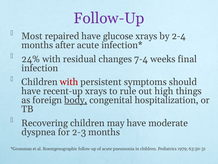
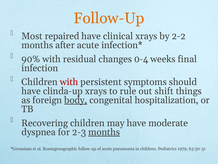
Follow-Up at (109, 18) colour: purple -> orange
glucose: glucose -> clinical
2-4: 2-4 -> 2-2
24%: 24% -> 90%
7-4: 7-4 -> 0-4
recent-up: recent-up -> clinda-up
high: high -> shift
months at (104, 132) underline: none -> present
